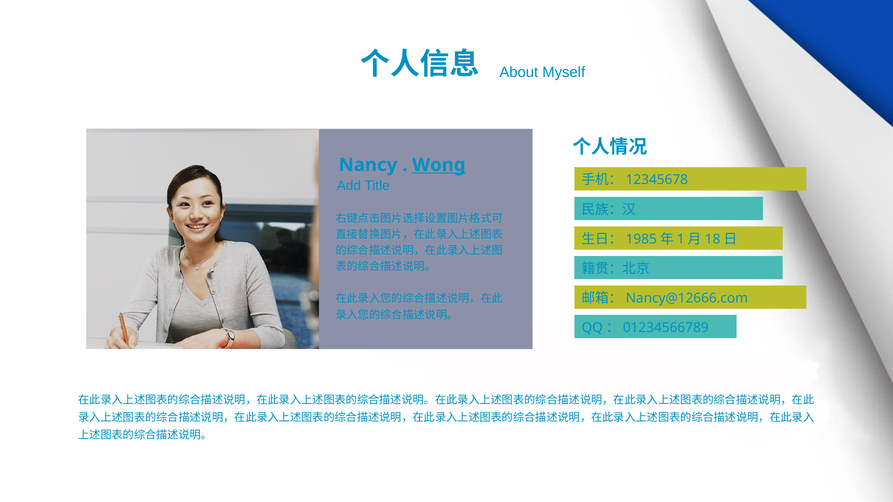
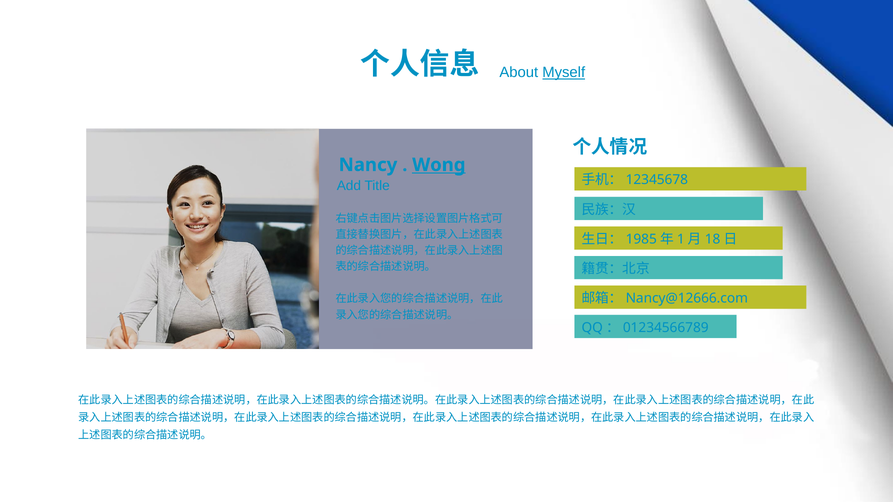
Myself underline: none -> present
